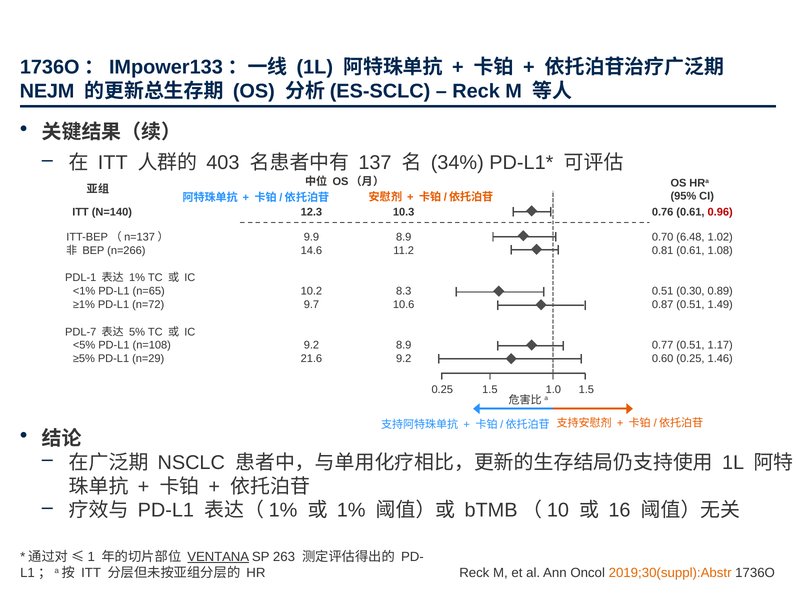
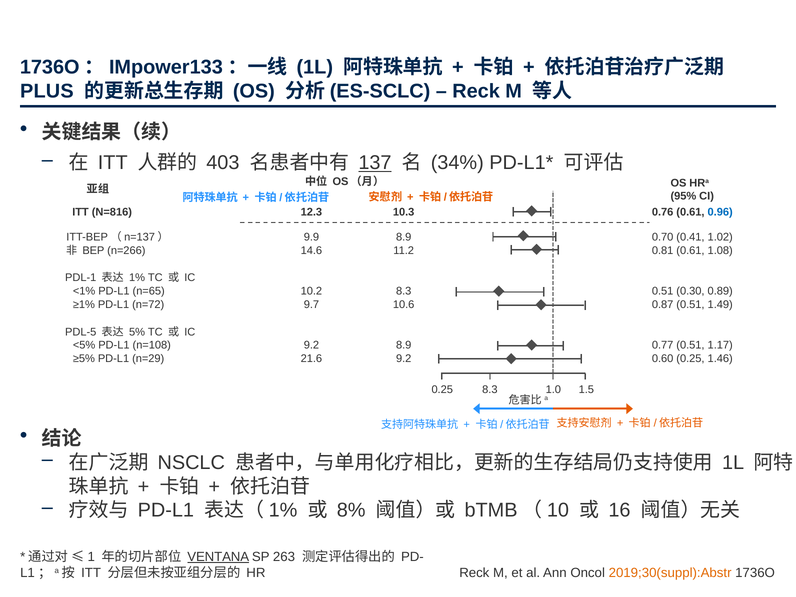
NEJM: NEJM -> PLUS
137 underline: none -> present
N=140: N=140 -> N=816
0.96 colour: red -> blue
6.48: 6.48 -> 0.41
PDL-7: PDL-7 -> PDL-5
0.25 1.5: 1.5 -> 8.3
1% at (351, 510): 1% -> 8%
